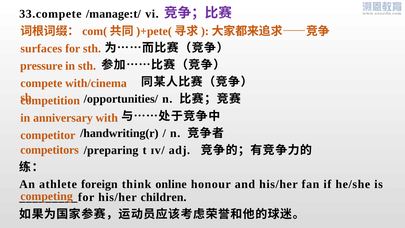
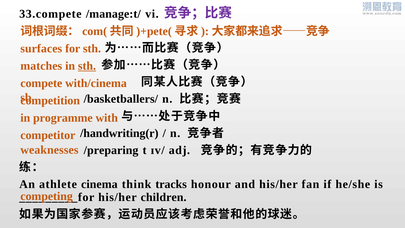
pressure: pressure -> matches
sth at (87, 66) underline: none -> present
/opportunities/: /opportunities/ -> /basketballers/
anniversary: anniversary -> programme
competitors: competitors -> weaknesses
foreign: foreign -> cinema
online: online -> tracks
